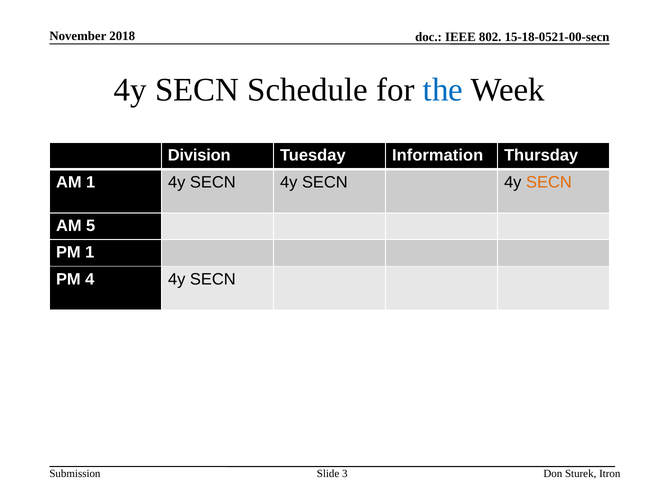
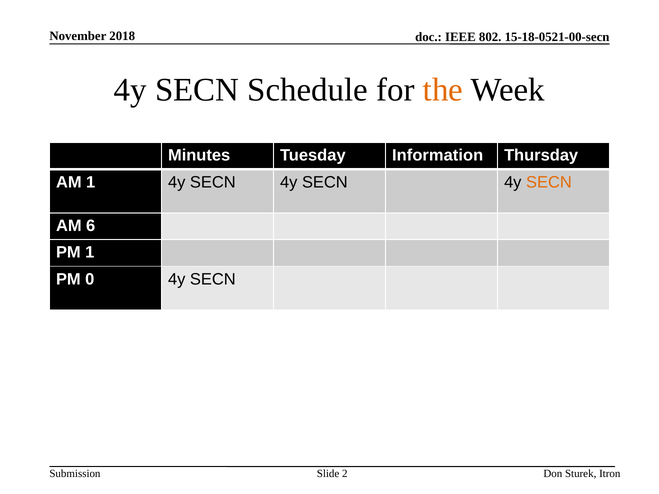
the colour: blue -> orange
Division: Division -> Minutes
5: 5 -> 6
4: 4 -> 0
3: 3 -> 2
